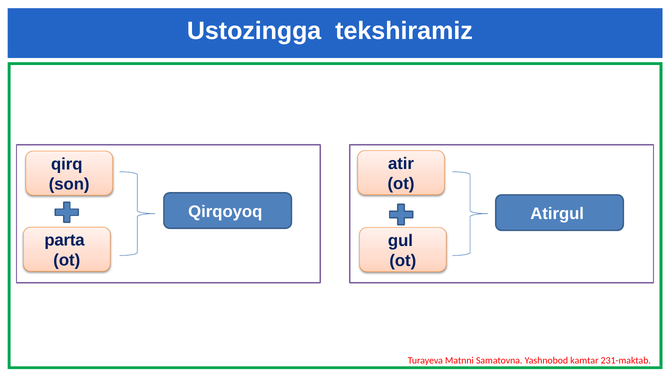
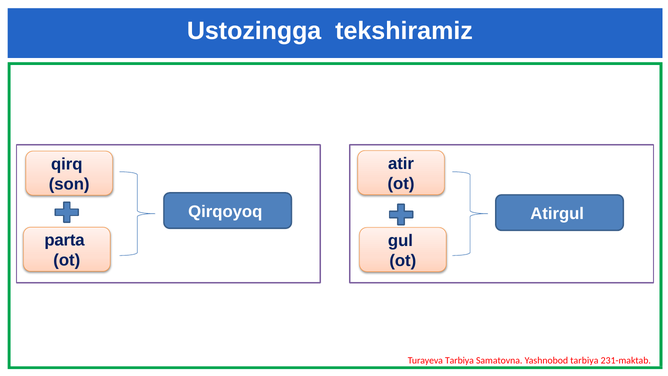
Turayeva Matnni: Matnni -> Tarbiya
Yashnobod kamtar: kamtar -> tarbiya
